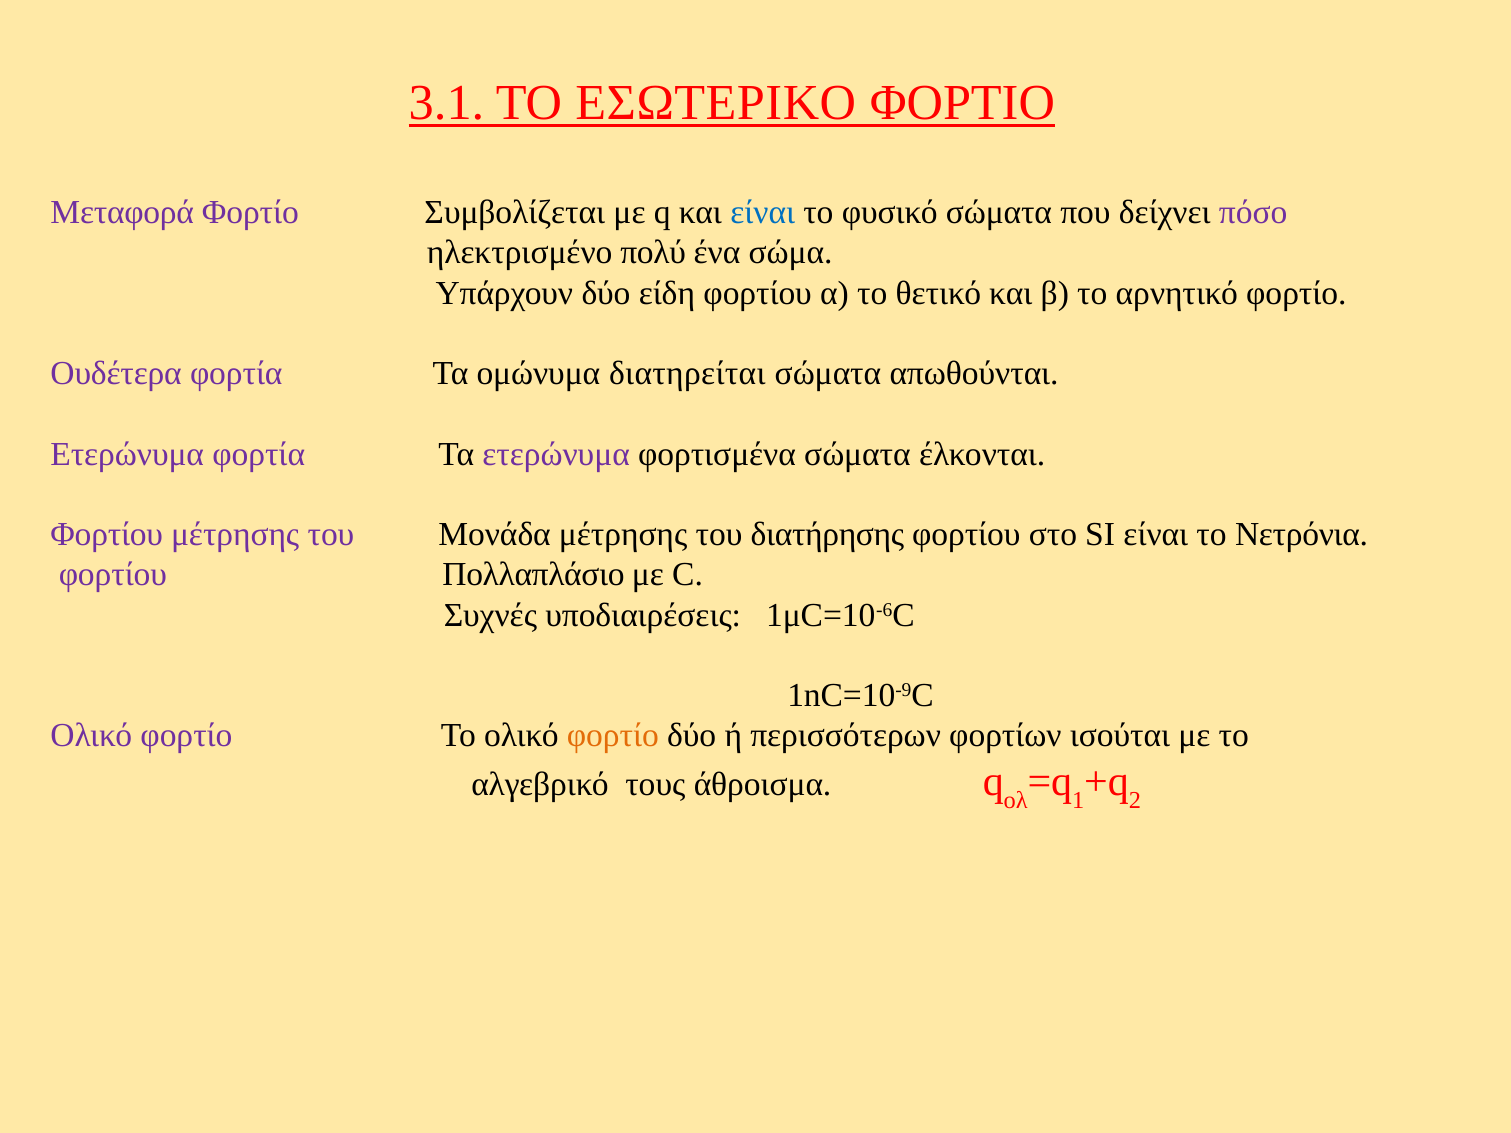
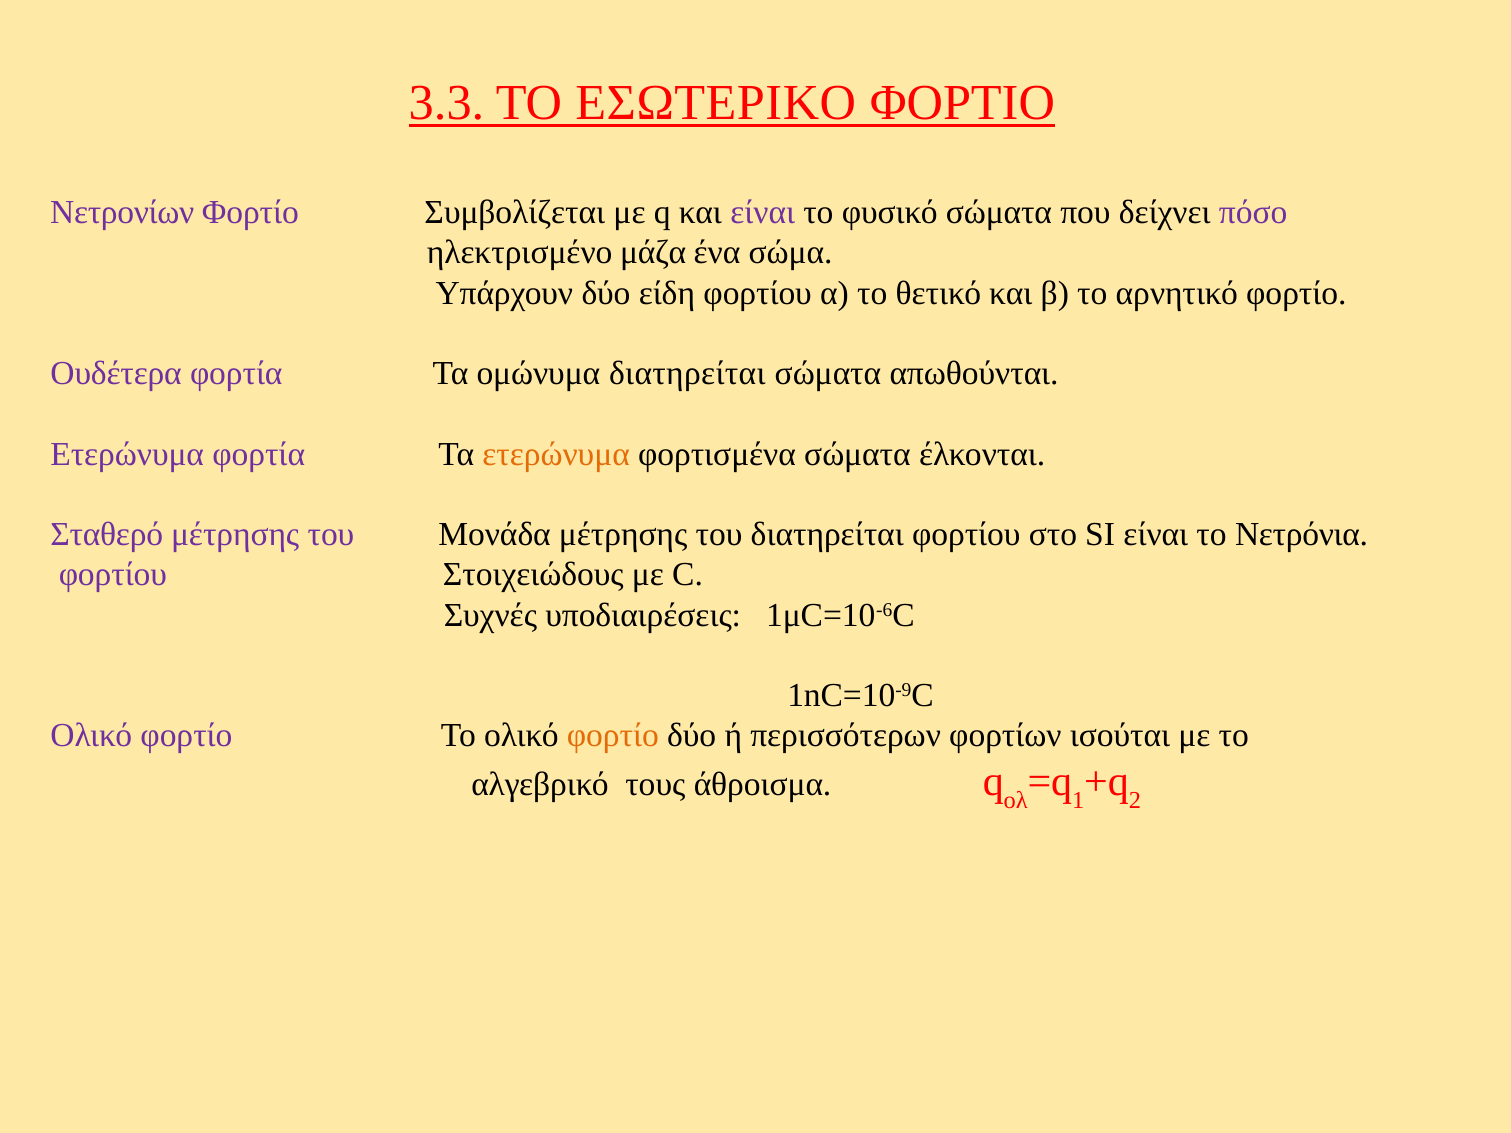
3.1: 3.1 -> 3.3
Μεταφορά: Μεταφορά -> Νετρονίων
είναι at (763, 212) colour: blue -> purple
πολύ: πολύ -> μάζα
ετερώνυμα at (556, 454) colour: purple -> orange
Φορτίου at (107, 535): Φορτίου -> Σταθερό
του διατήρησης: διατήρησης -> διατηρείται
Πολλαπλάσιο: Πολλαπλάσιο -> Στοιχειώδους
